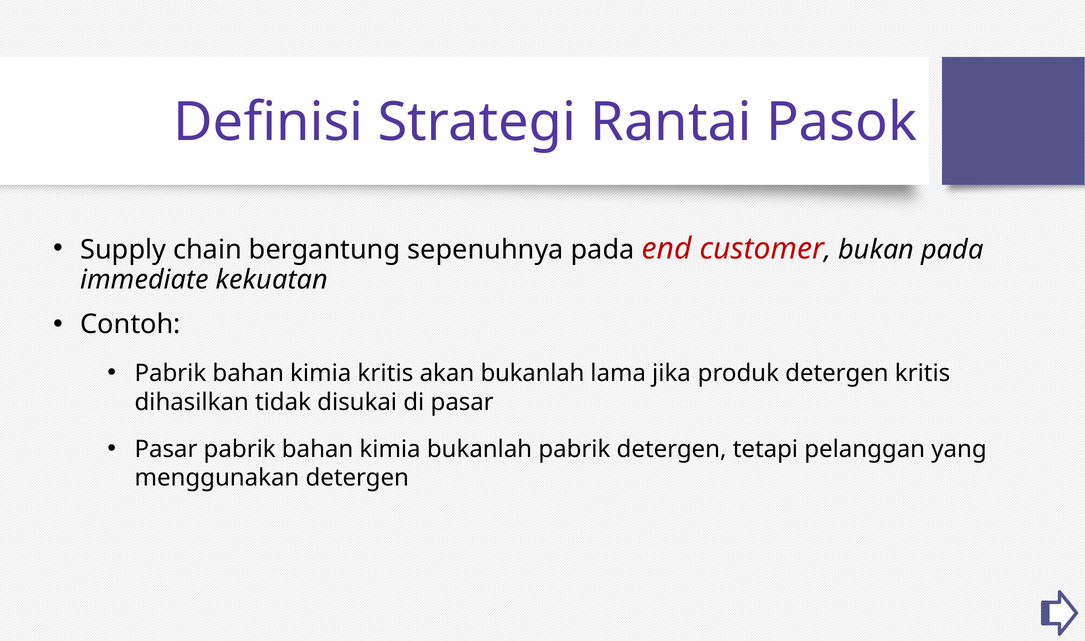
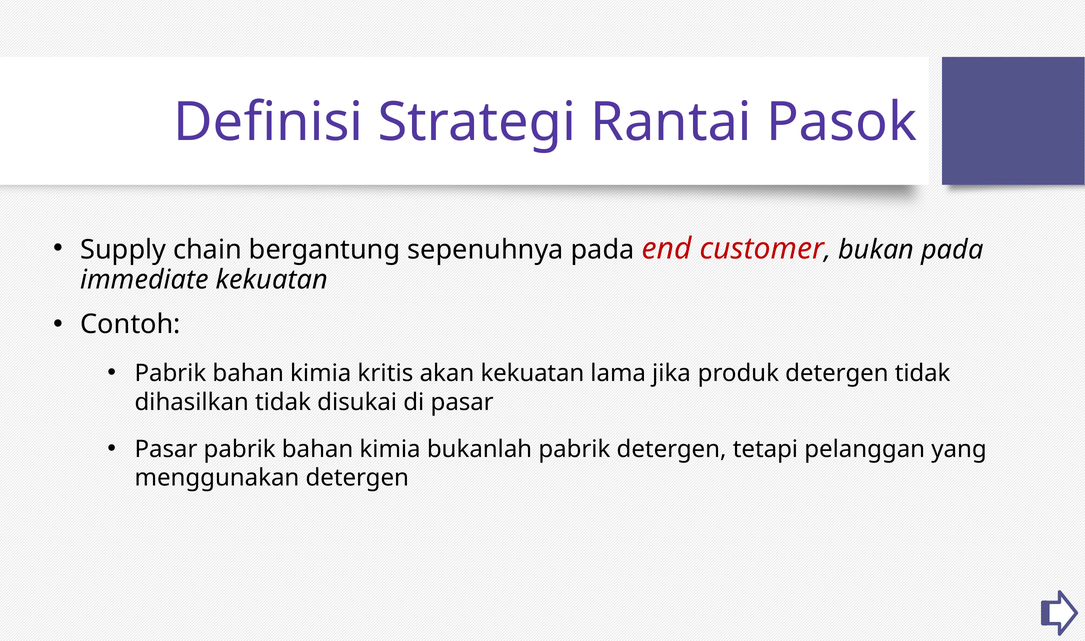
akan bukanlah: bukanlah -> kekuatan
detergen kritis: kritis -> tidak
